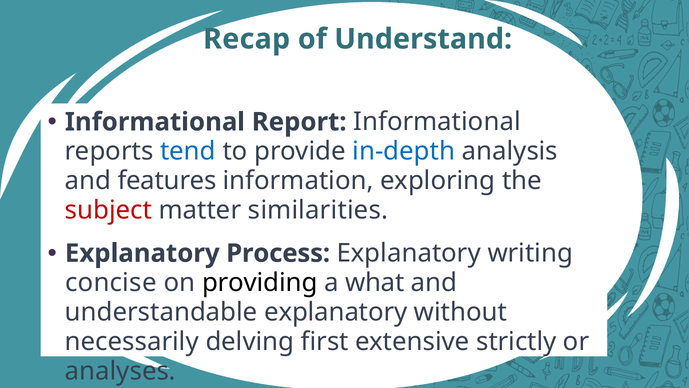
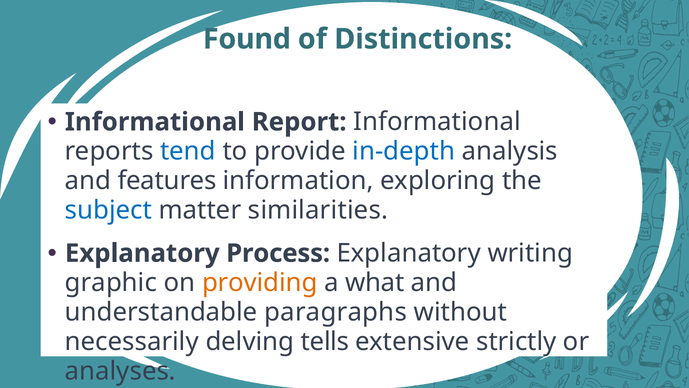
Recap: Recap -> Found
Understand: Understand -> Distinctions
subject colour: red -> blue
concise: concise -> graphic
providing colour: black -> orange
understandable explanatory: explanatory -> paragraphs
first: first -> tells
